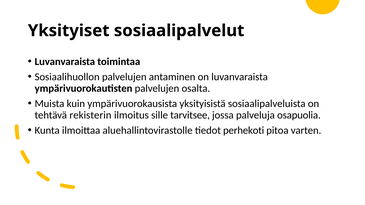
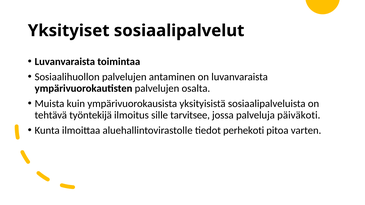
rekisterin: rekisterin -> työntekijä
osapuolia: osapuolia -> päiväkoti
